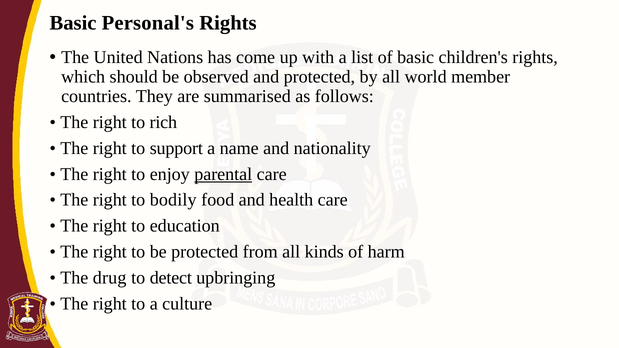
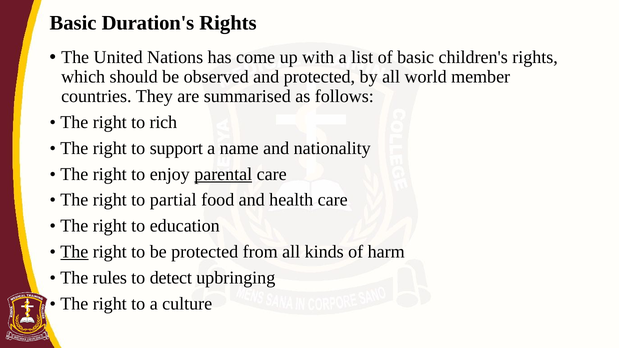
Personal's: Personal's -> Duration's
bodily: bodily -> partial
The at (74, 252) underline: none -> present
drug: drug -> rules
